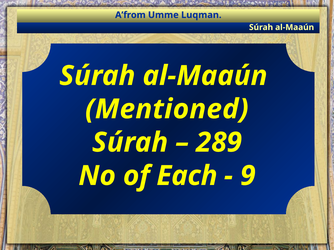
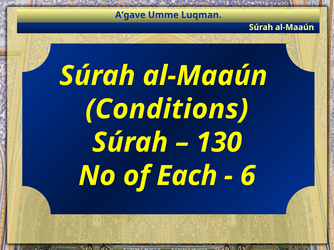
A’from: A’from -> A’gave
Mentioned: Mentioned -> Conditions
289: 289 -> 130
9: 9 -> 6
